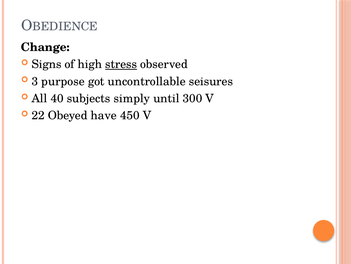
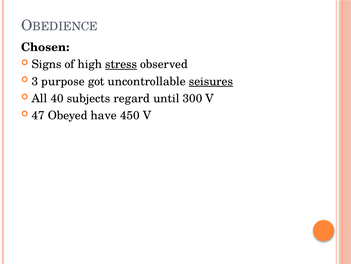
Change: Change -> Chosen
seisures underline: none -> present
simply: simply -> regard
22: 22 -> 47
